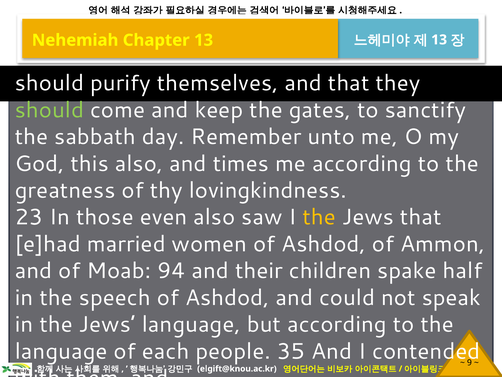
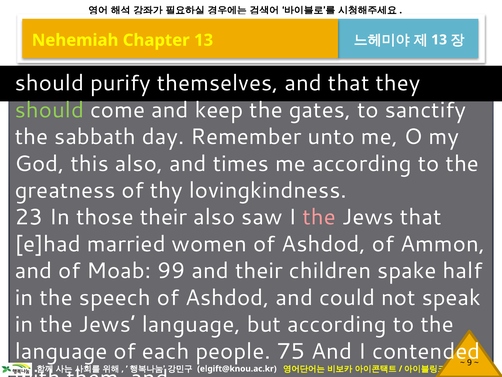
those even: even -> their
the at (319, 217) colour: yellow -> pink
94: 94 -> 99
35: 35 -> 75
